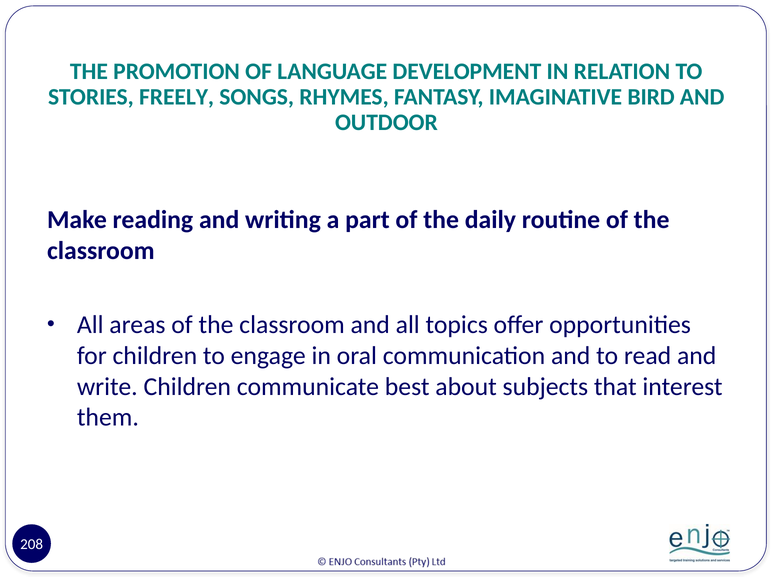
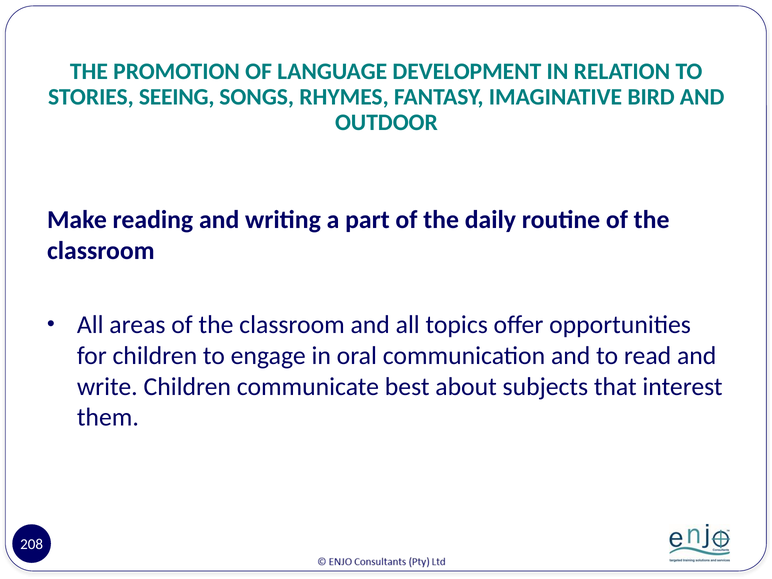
FREELY: FREELY -> SEEING
